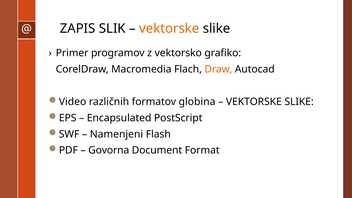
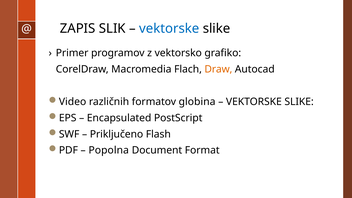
vektorske at (169, 29) colour: orange -> blue
Namenjeni: Namenjeni -> Priključeno
Govorna: Govorna -> Popolna
